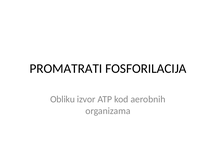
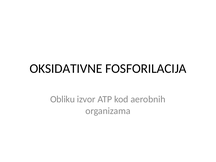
PROMATRATI: PROMATRATI -> OKSIDATIVNE
